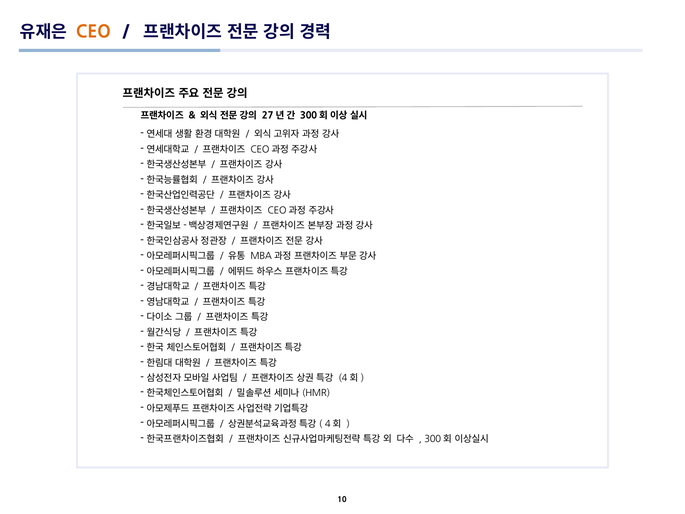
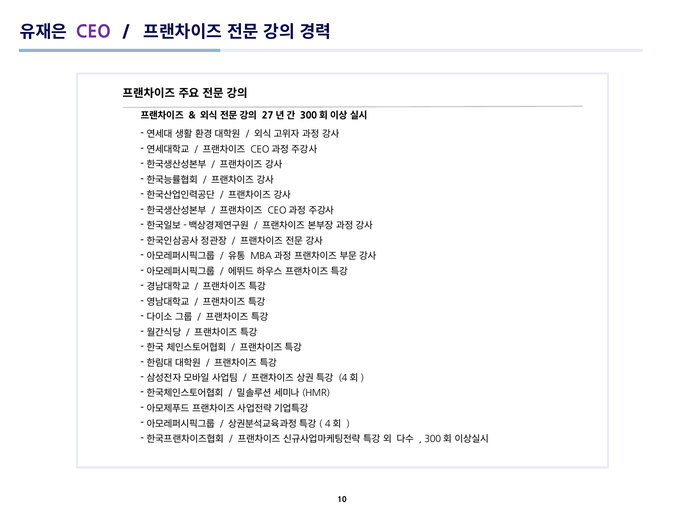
CEO colour: orange -> purple
